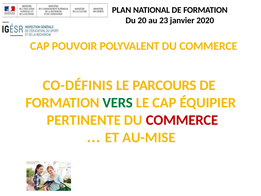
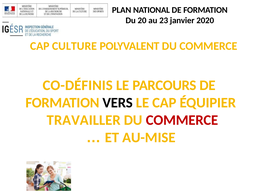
POUVOIR: POUVOIR -> CULTURE
VERS colour: green -> black
PERTINENTE: PERTINENTE -> TRAVAILLER
